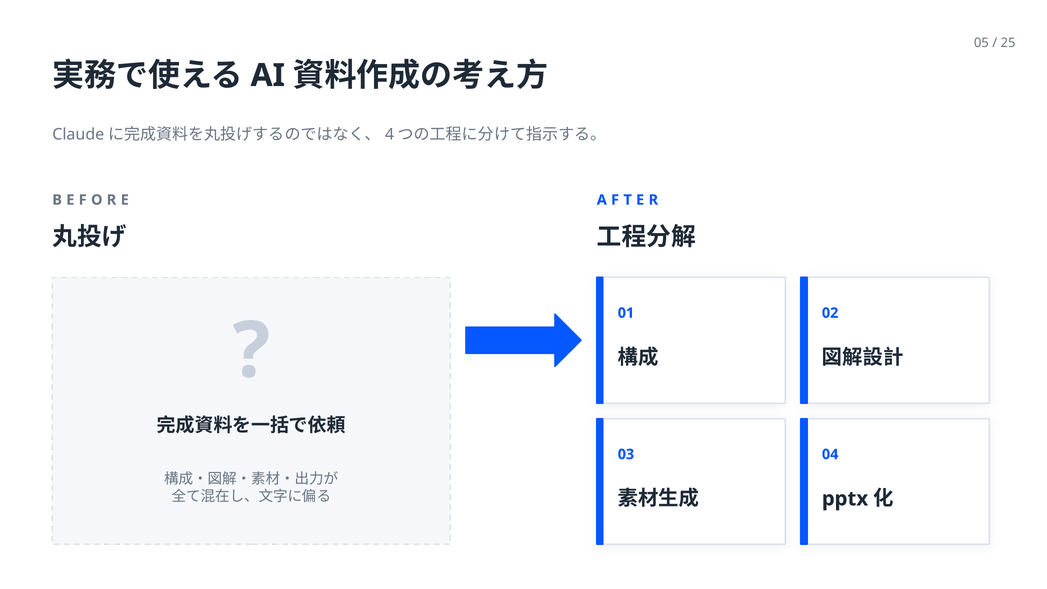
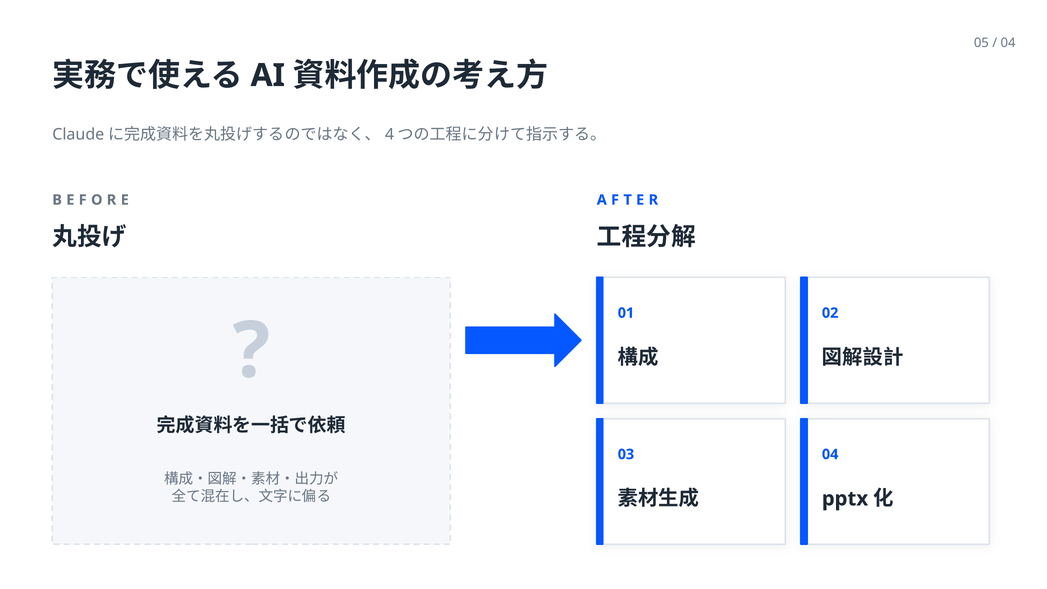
25 at (1008, 43): 25 -> 04
